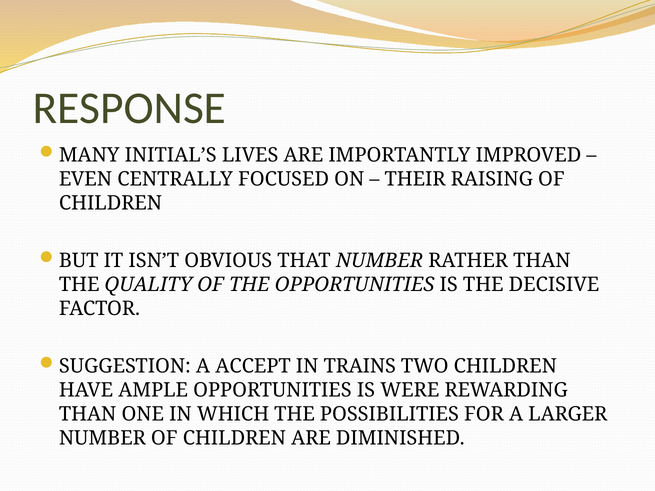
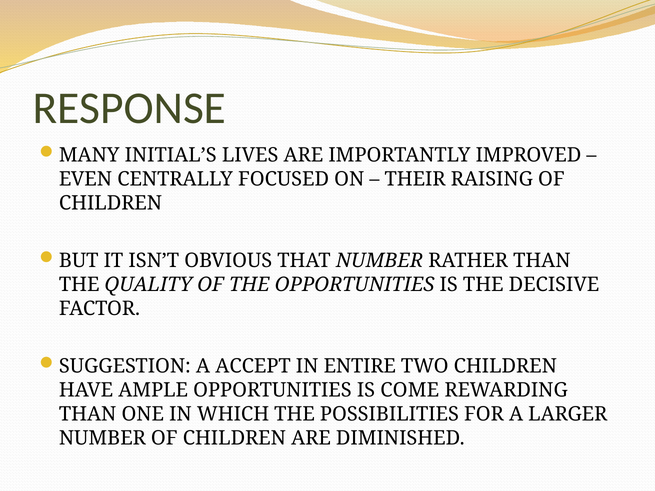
TRAINS: TRAINS -> ENTIRE
WERE: WERE -> COME
